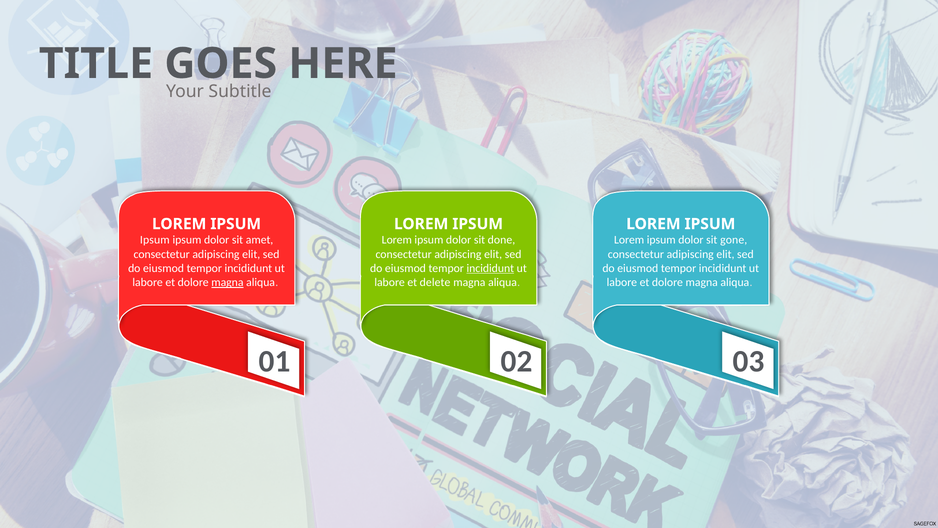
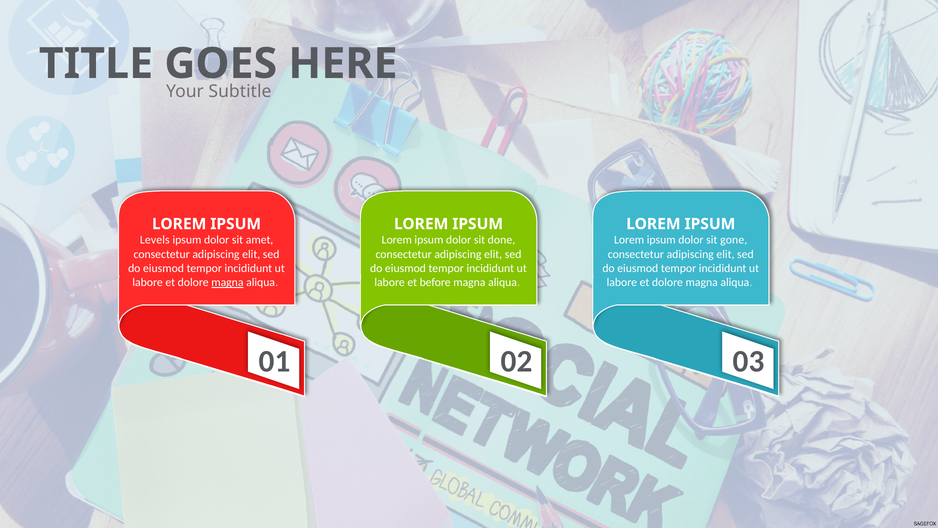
Ipsum at (155, 240): Ipsum -> Levels
incididunt at (490, 268) underline: present -> none
delete: delete -> before
